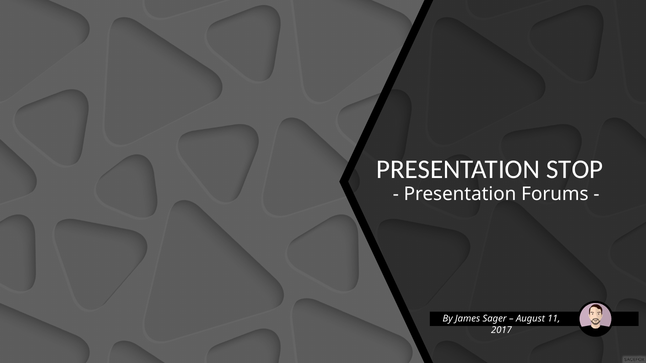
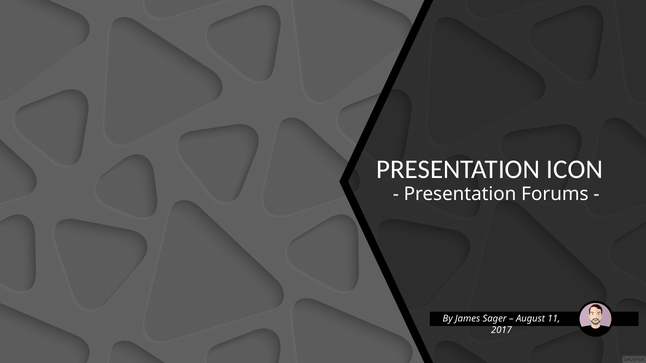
STOP: STOP -> ICON
